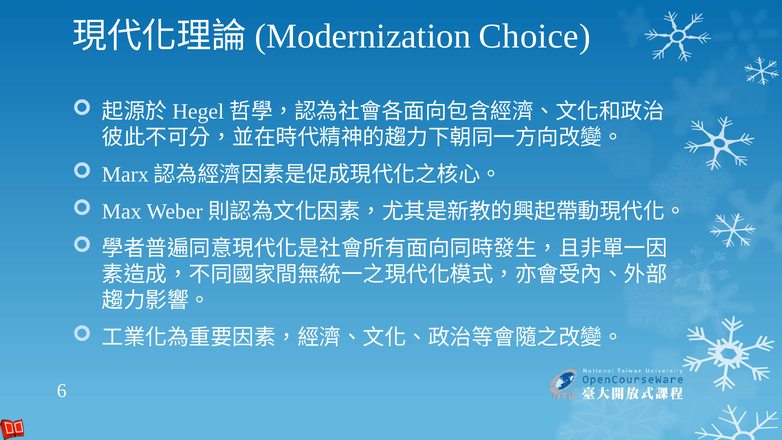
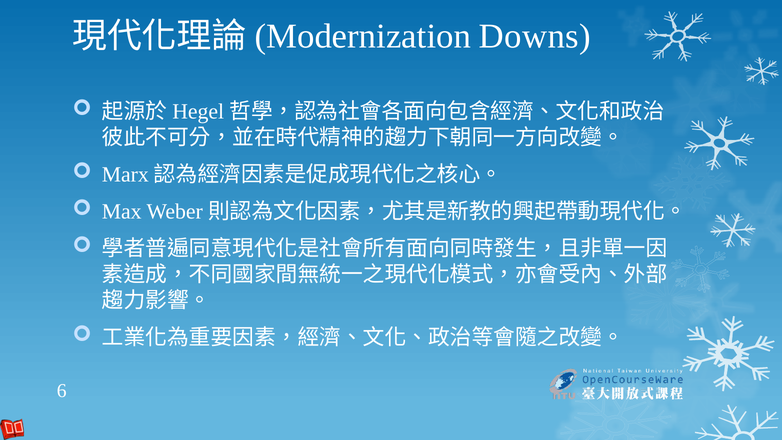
Choice: Choice -> Downs
